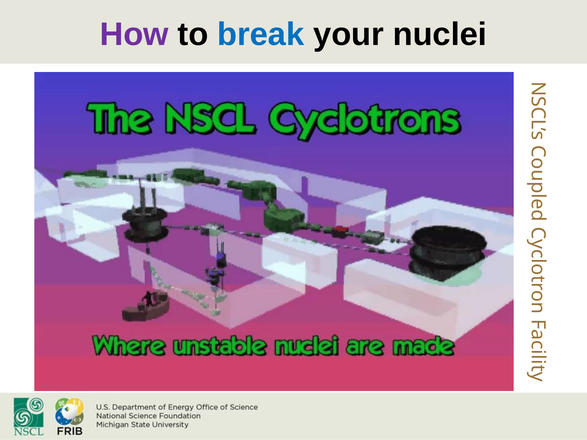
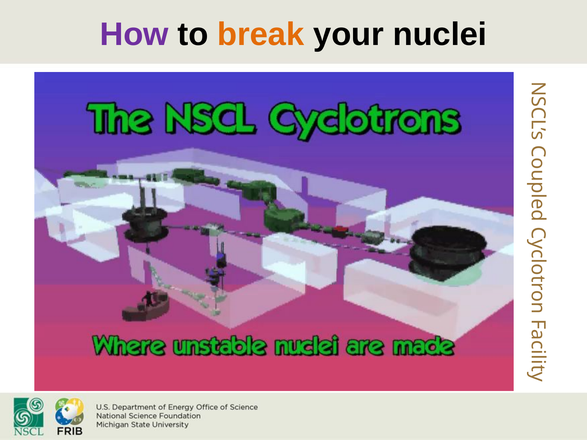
break colour: blue -> orange
